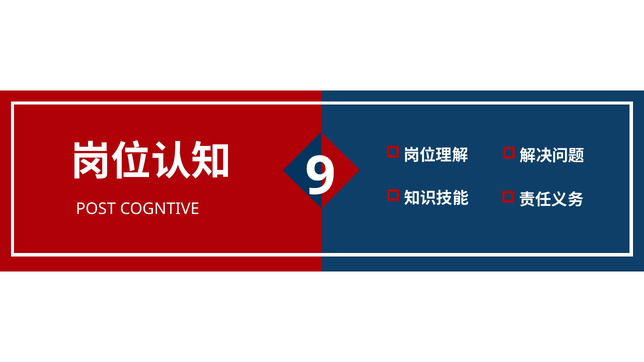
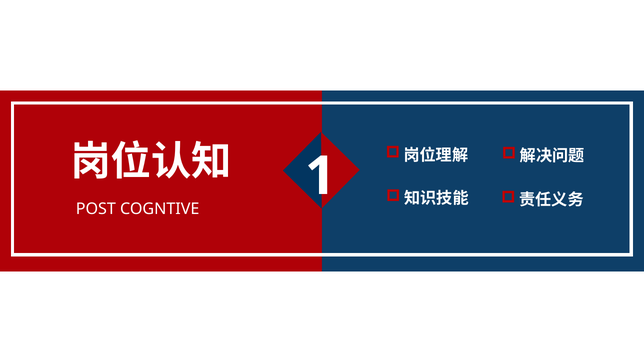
9: 9 -> 1
